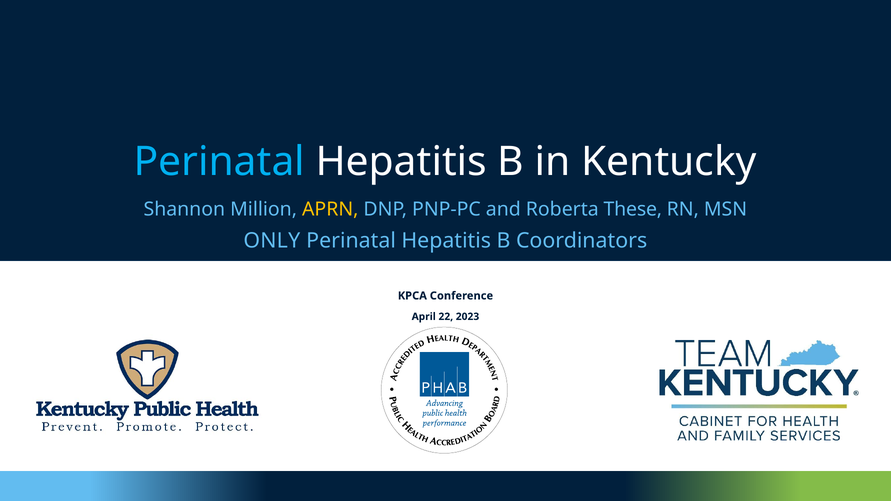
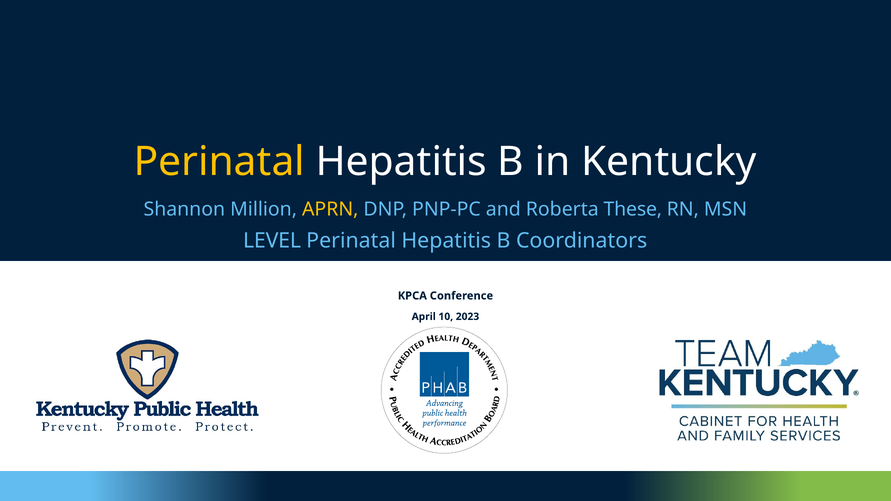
Perinatal at (219, 162) colour: light blue -> yellow
ONLY: ONLY -> LEVEL
22: 22 -> 10
